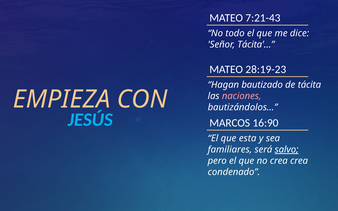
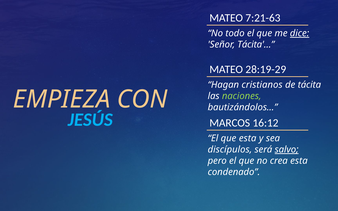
7:21-43: 7:21-43 -> 7:21-63
dice underline: none -> present
28:19-23: 28:19-23 -> 28:19-29
bautizado: bautizado -> cristianos
naciones colour: pink -> light green
16:90: 16:90 -> 16:12
familiares: familiares -> discípulos
crea crea: crea -> esta
